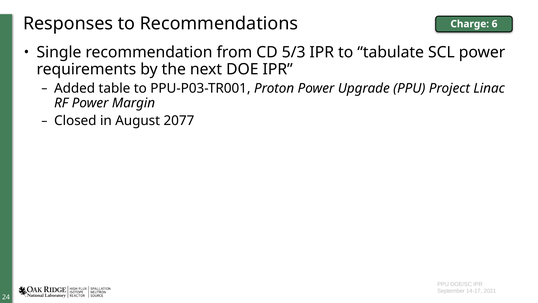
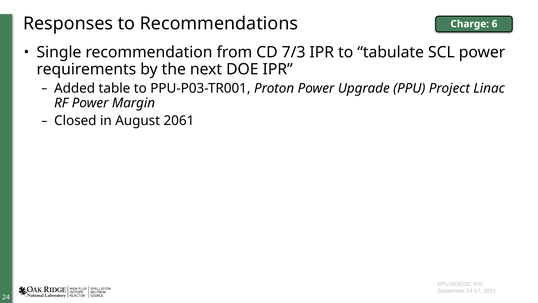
5/3: 5/3 -> 7/3
2077: 2077 -> 2061
